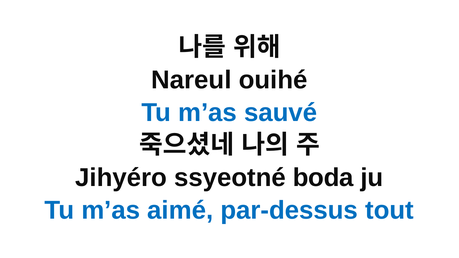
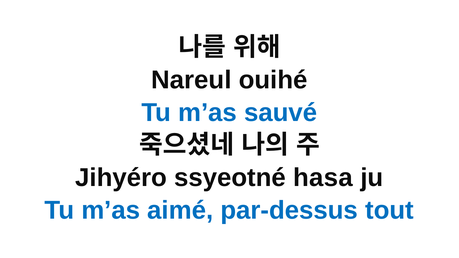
boda: boda -> hasa
